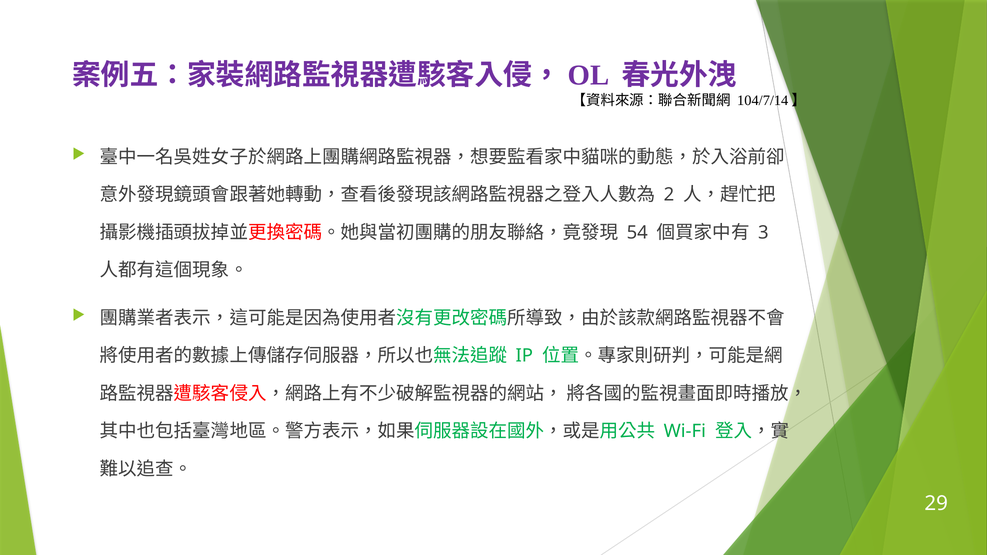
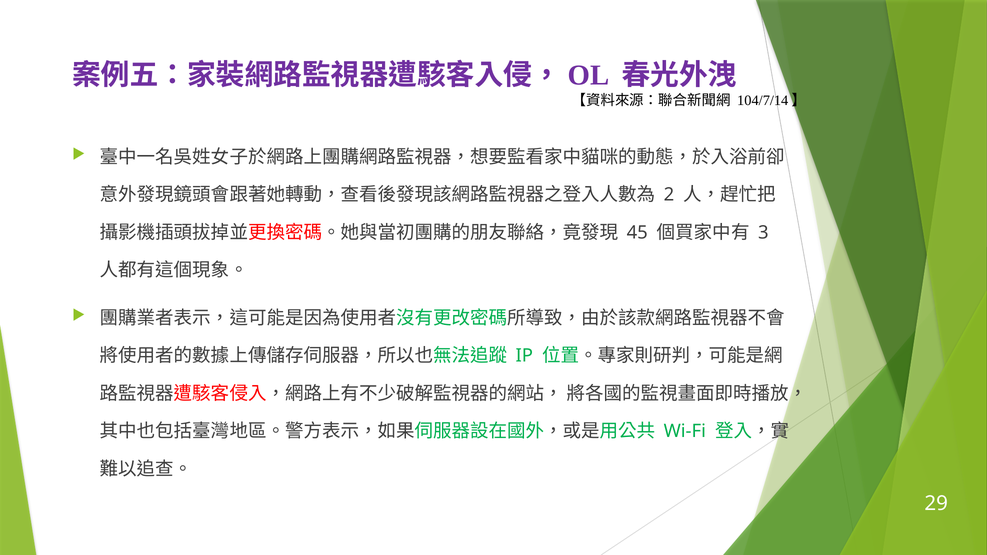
54: 54 -> 45
